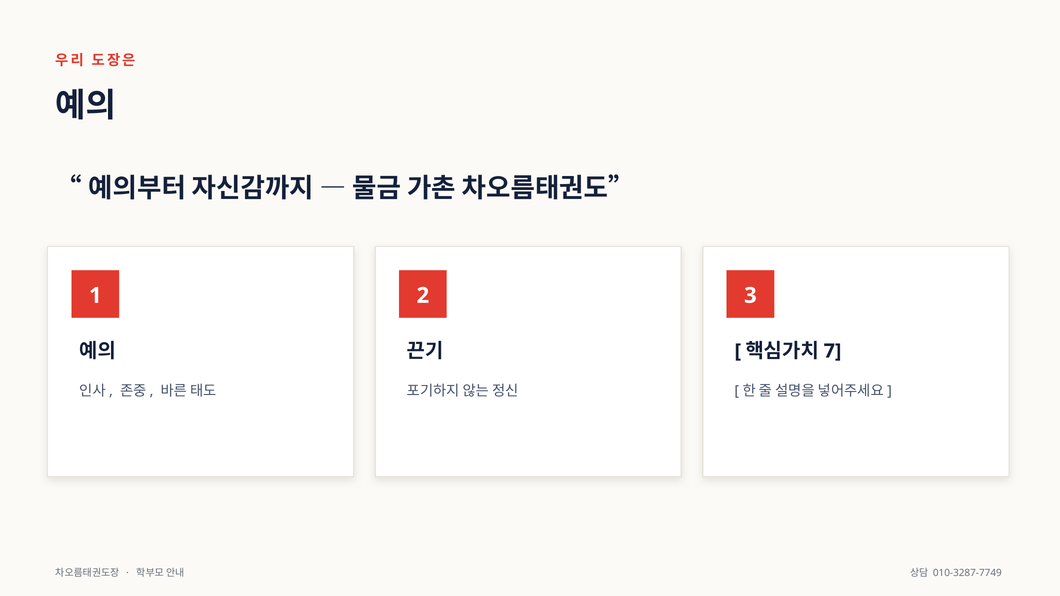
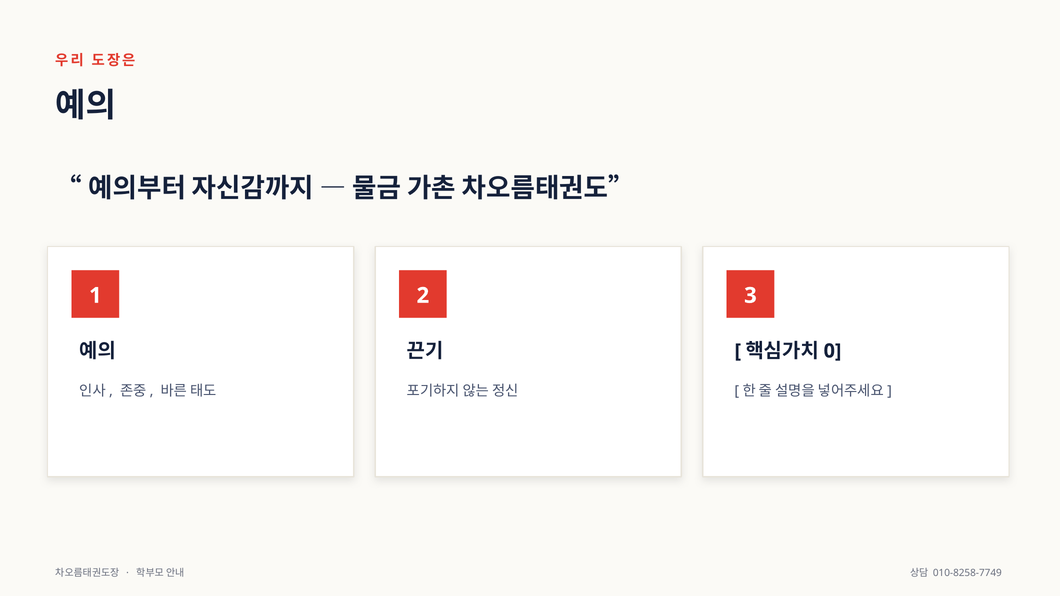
7: 7 -> 0
010-3287-7749: 010-3287-7749 -> 010-8258-7749
